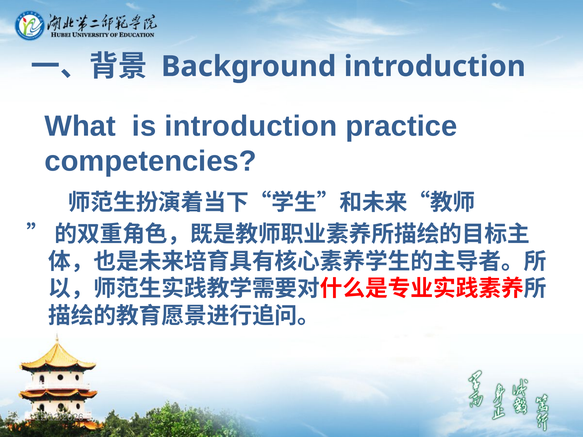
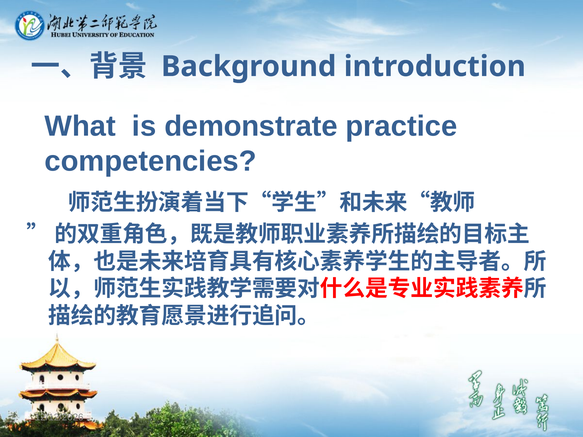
is introduction: introduction -> demonstrate
